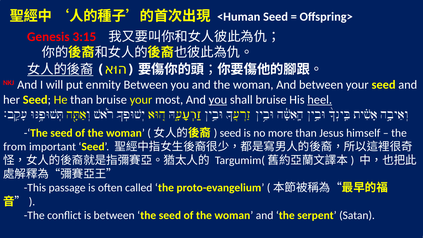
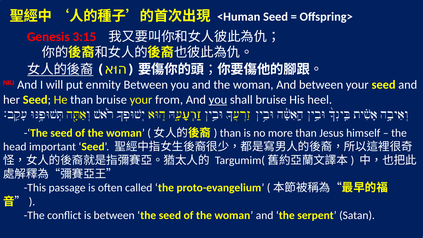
your most: most -> from
heel underline: present -> none
seed at (230, 133): seed -> than
from at (15, 147): from -> head
